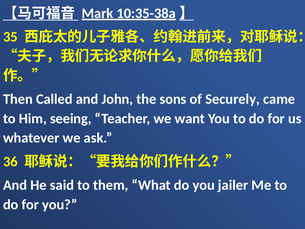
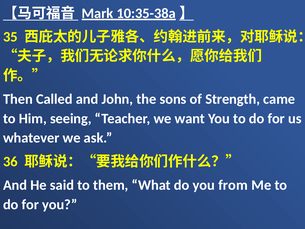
Securely: Securely -> Strength
jailer: jailer -> from
